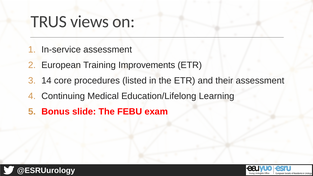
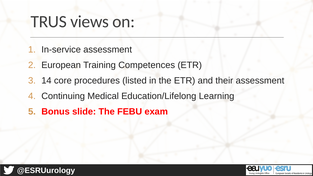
Improvements: Improvements -> Competences
